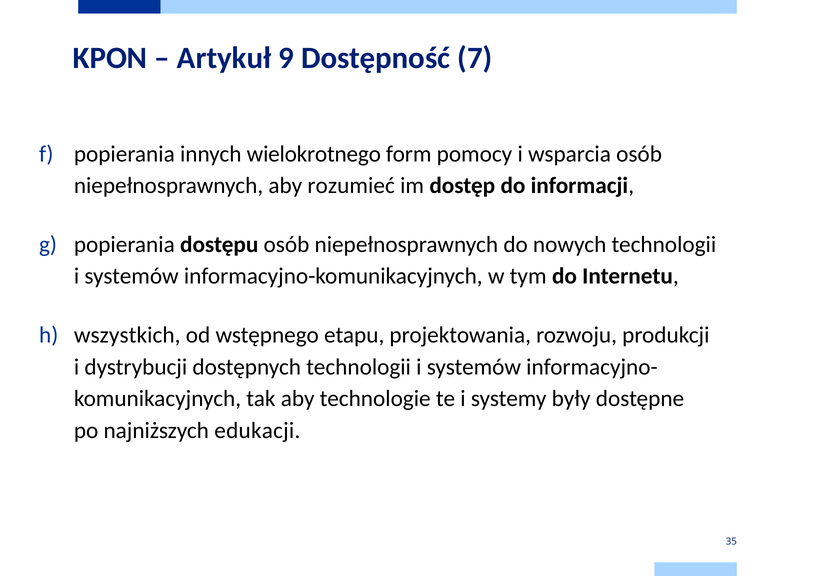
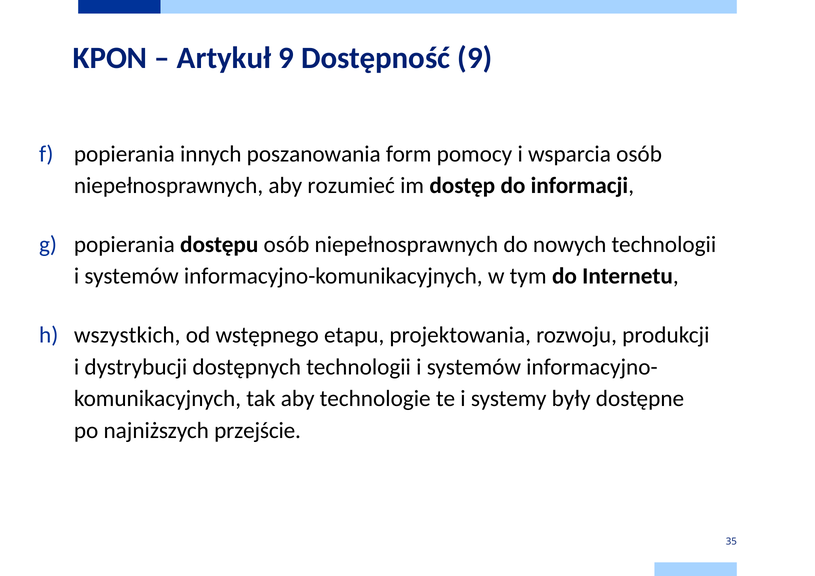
Dostępność 7: 7 -> 9
wielokrotnego: wielokrotnego -> poszanowania
edukacji: edukacji -> przejście
